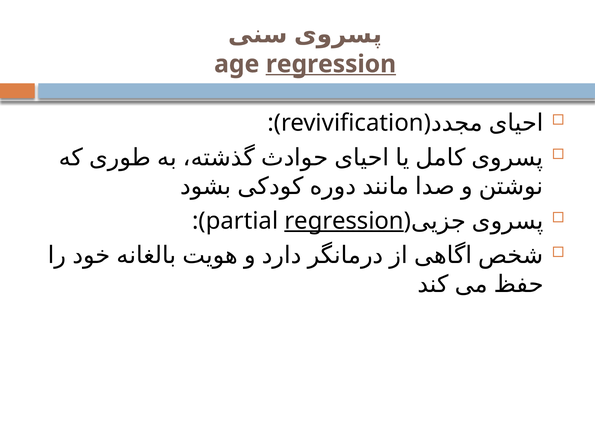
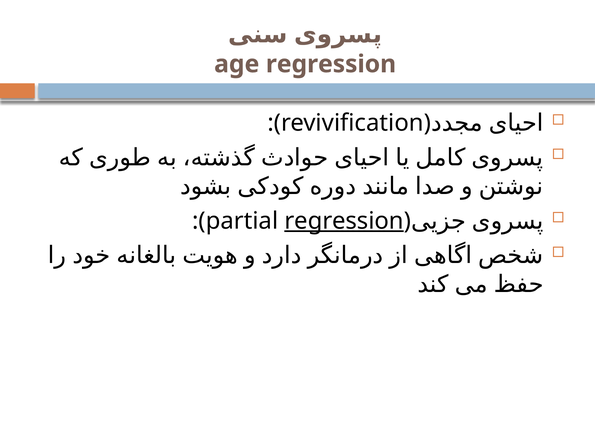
regression at (331, 64) underline: present -> none
